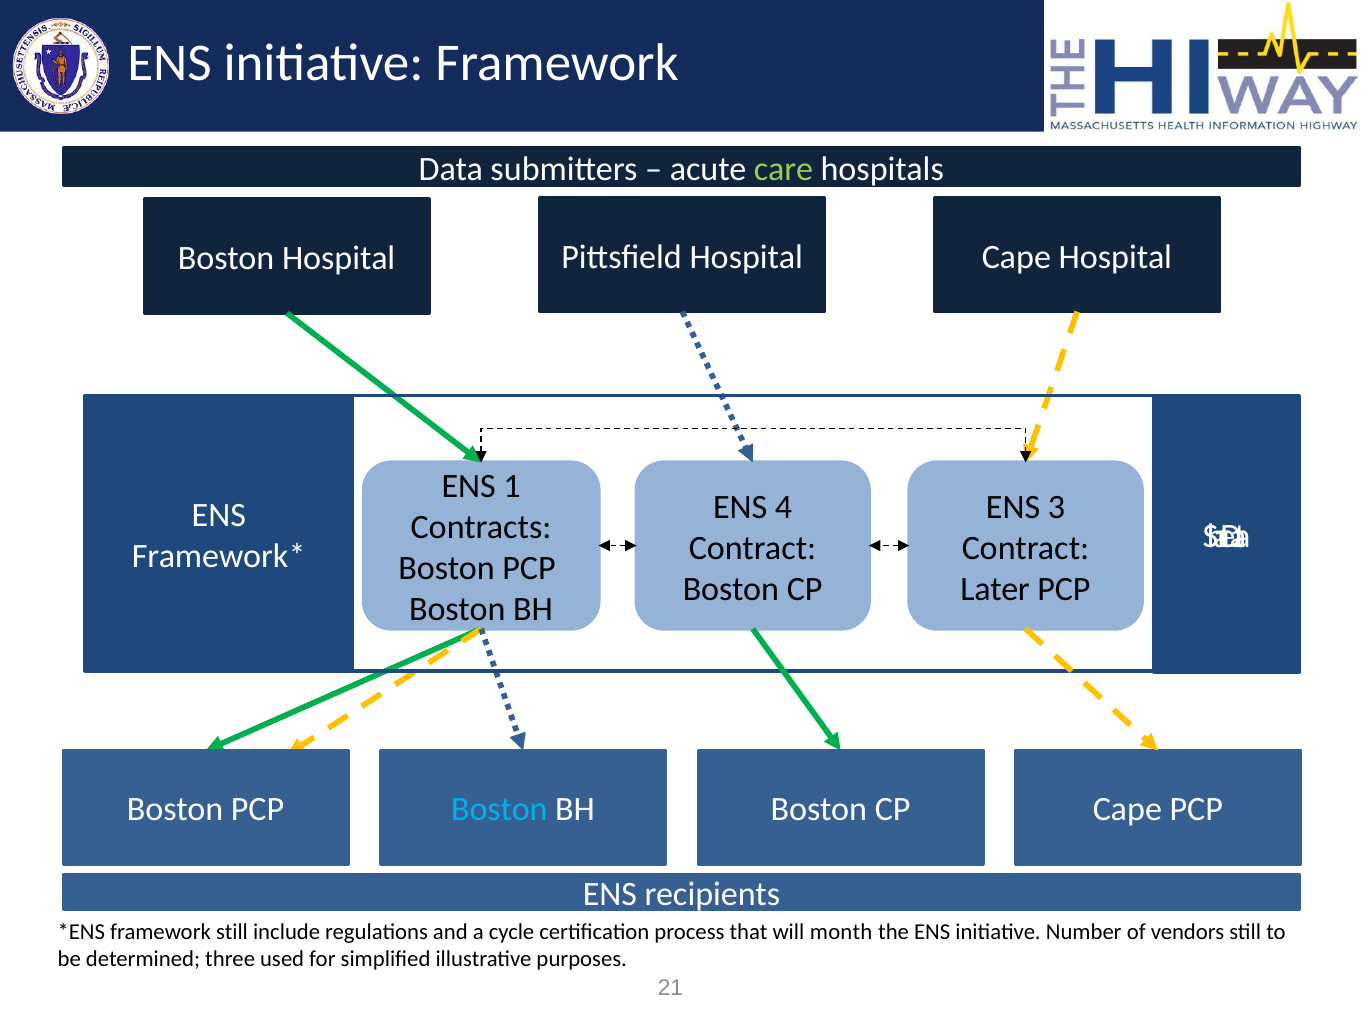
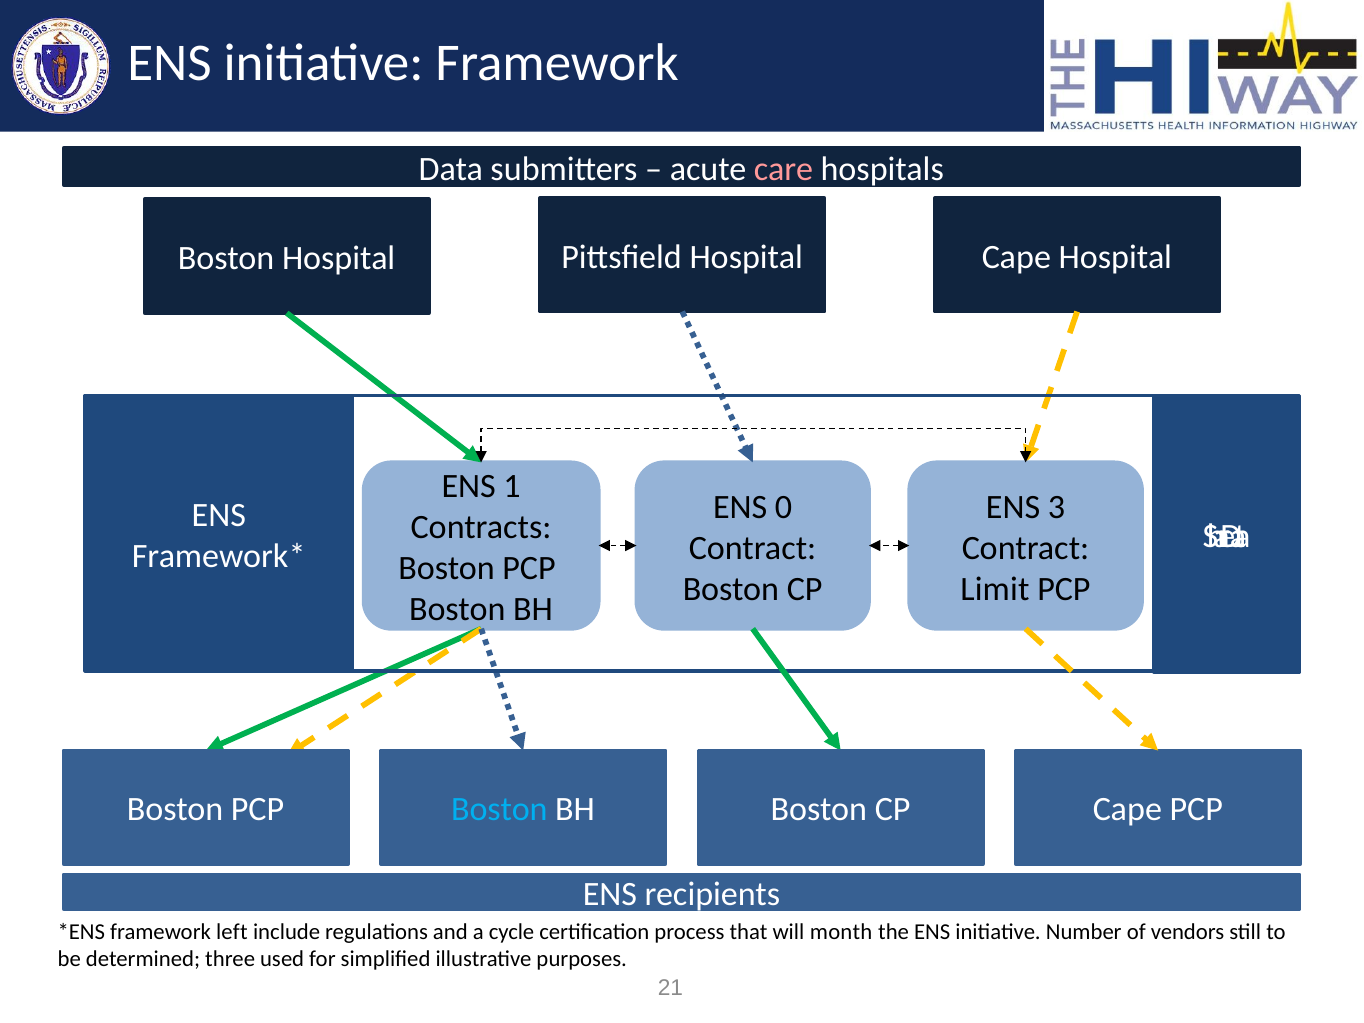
care colour: light green -> pink
4: 4 -> 0
Later: Later -> Limit
framework still: still -> left
